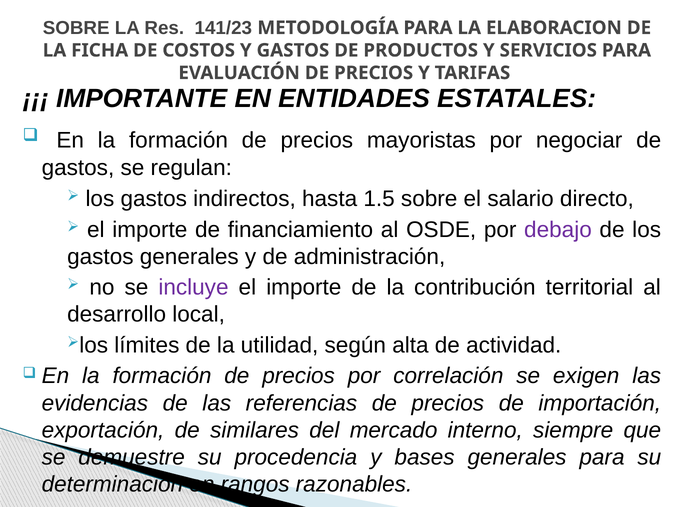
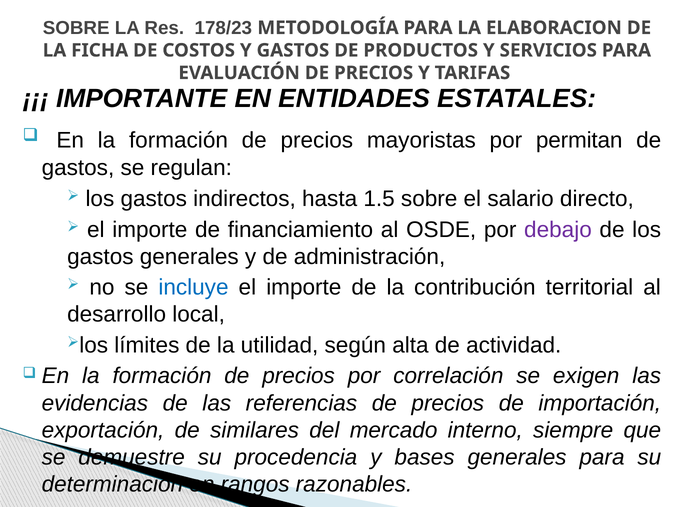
141/23: 141/23 -> 178/23
negociar: negociar -> permitan
incluye colour: purple -> blue
